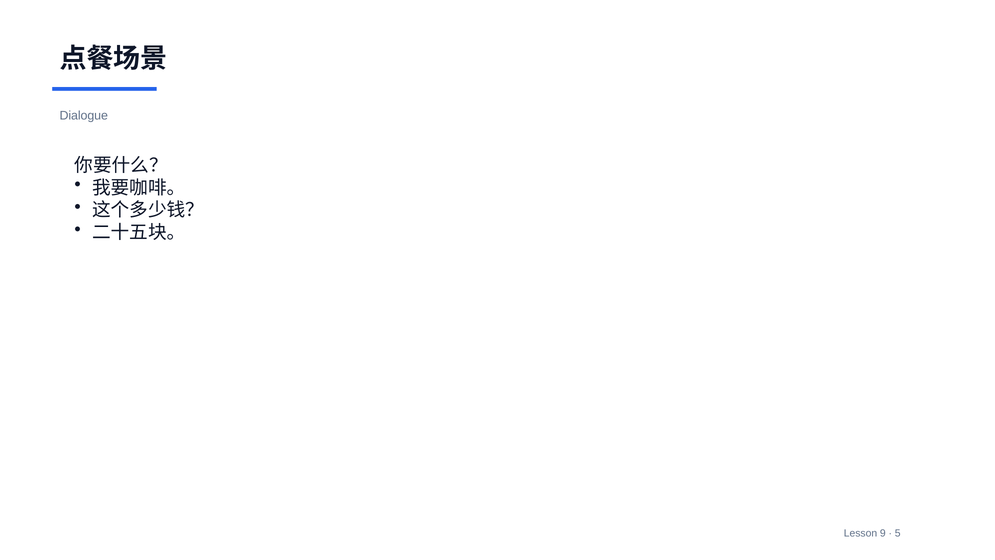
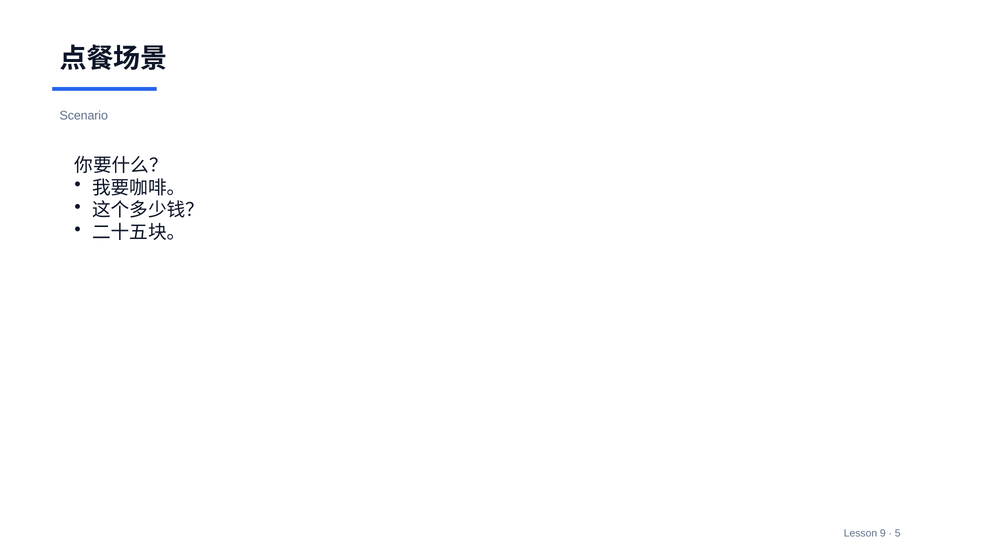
Dialogue: Dialogue -> Scenario
